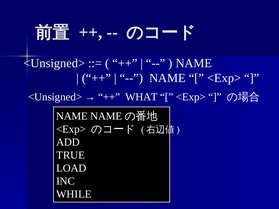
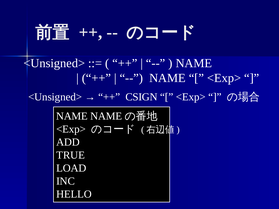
WHAT: WHAT -> CSIGN
WHILE: WHILE -> HELLO
